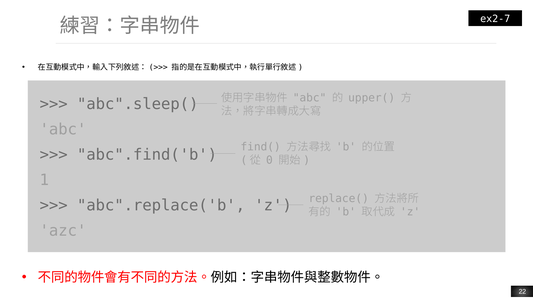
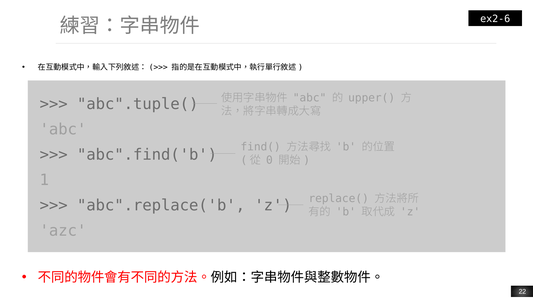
ex2-7: ex2-7 -> ex2-6
abc".sleep(: abc".sleep( -> abc".tuple(
